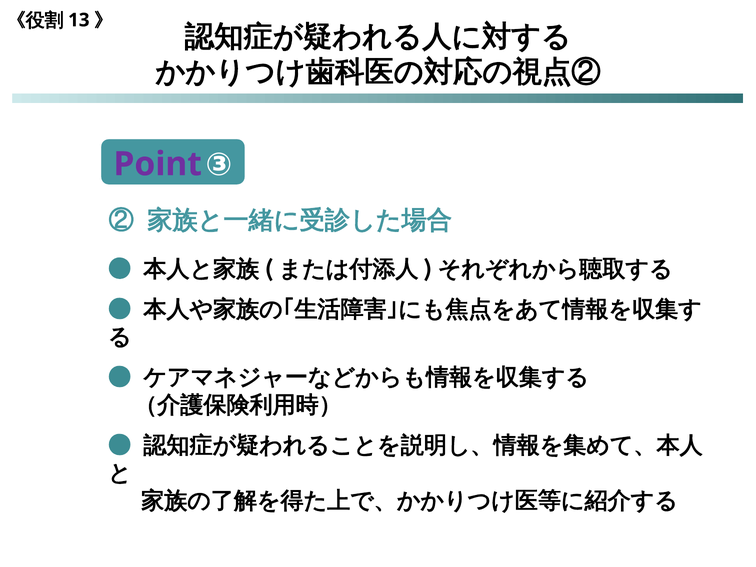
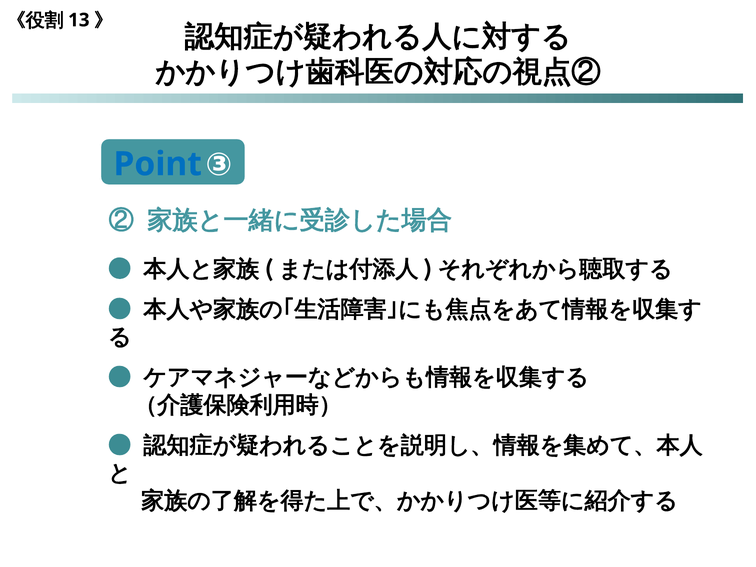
Point colour: purple -> blue
